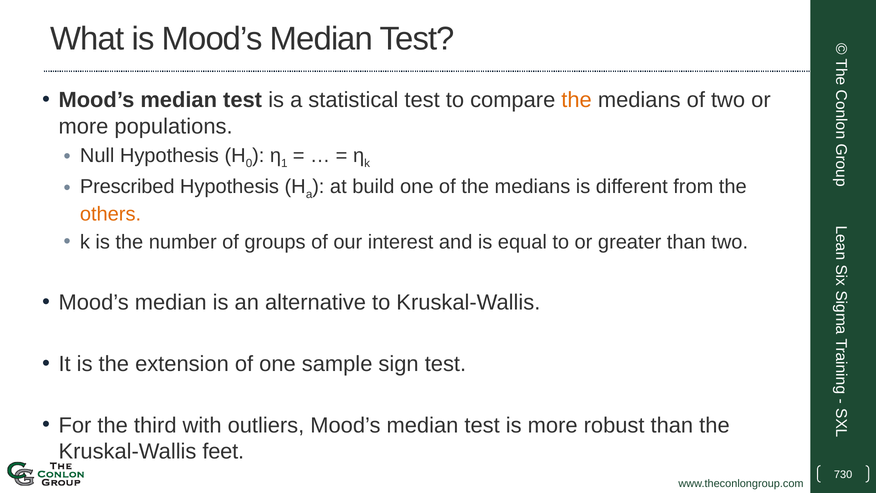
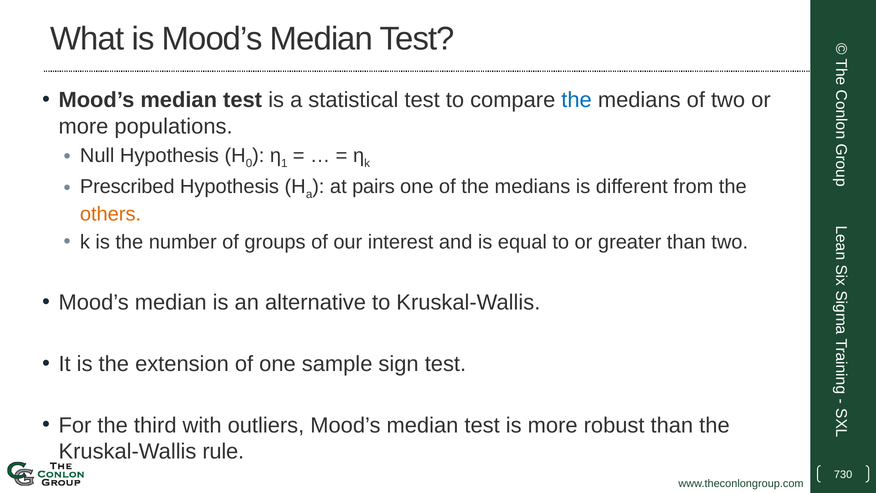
the at (577, 100) colour: orange -> blue
build: build -> pairs
feet: feet -> rule
